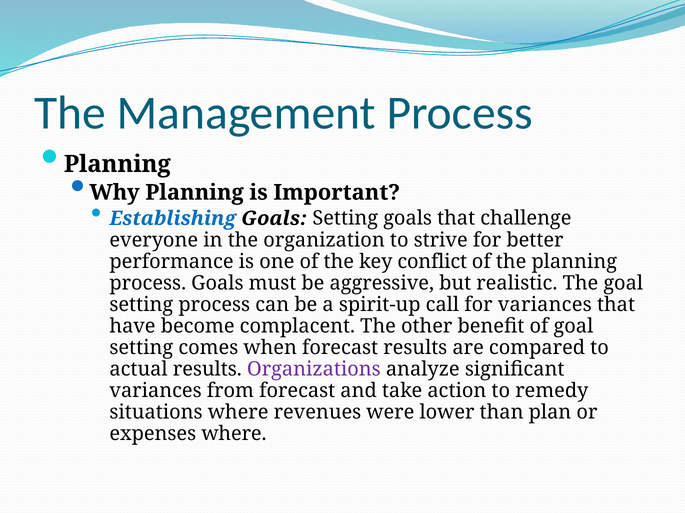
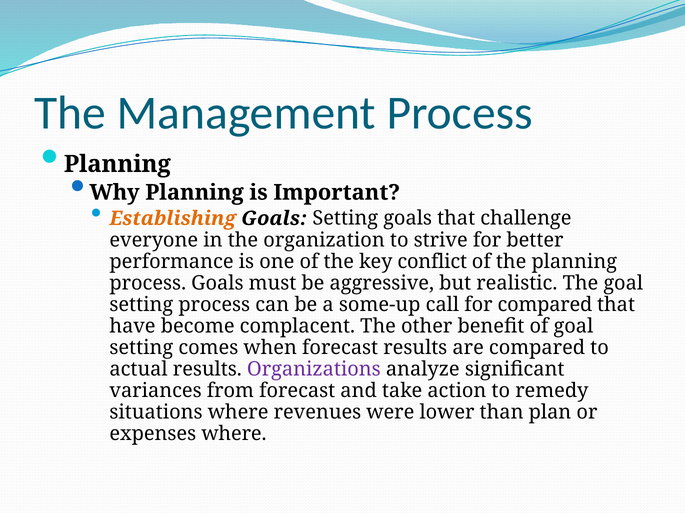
Establishing colour: blue -> orange
spirit-up: spirit-up -> some-up
for variances: variances -> compared
